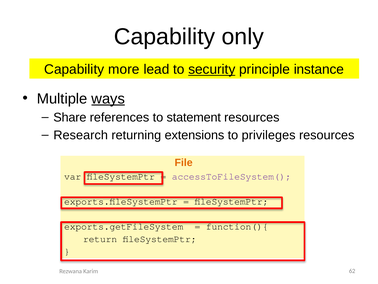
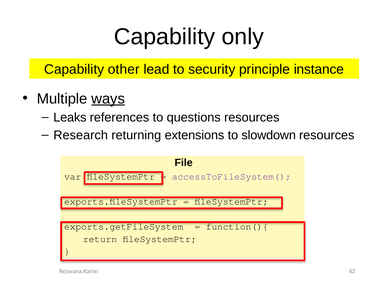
more: more -> other
security underline: present -> none
Share: Share -> Leaks
statement: statement -> questions
privileges: privileges -> slowdown
File colour: orange -> black
